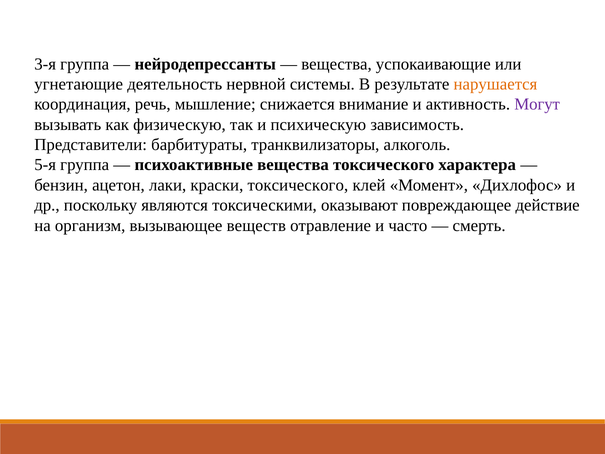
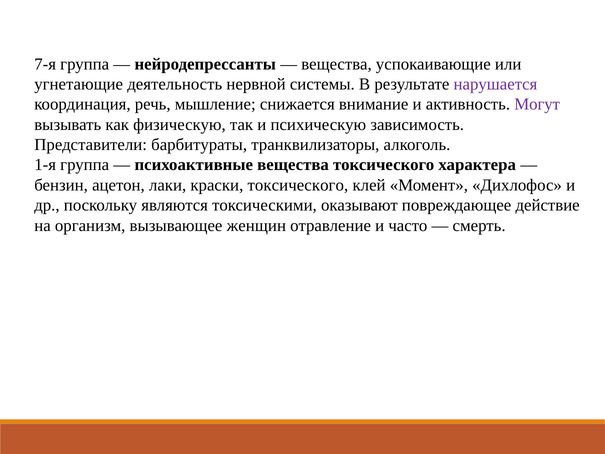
3-я: 3-я -> 7-я
нарушается colour: orange -> purple
5-я: 5-я -> 1-я
веществ: веществ -> женщин
